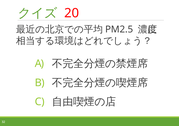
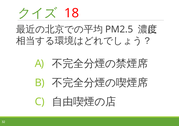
20: 20 -> 18
